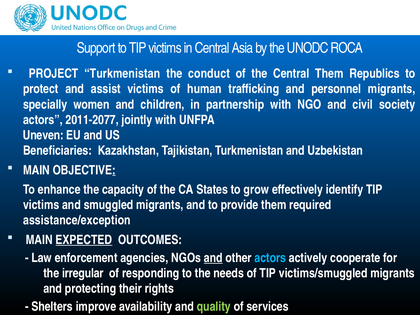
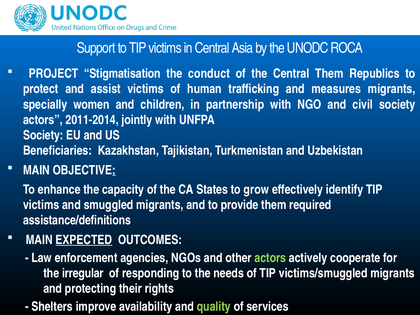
PROJECT Turkmenistan: Turkmenistan -> Stigmatisation
personnel: personnel -> measures
2011-2077: 2011-2077 -> 2011-2014
Uneven at (43, 135): Uneven -> Society
assistance/exception: assistance/exception -> assistance/definitions
and at (213, 258) underline: present -> none
actors at (270, 258) colour: light blue -> light green
